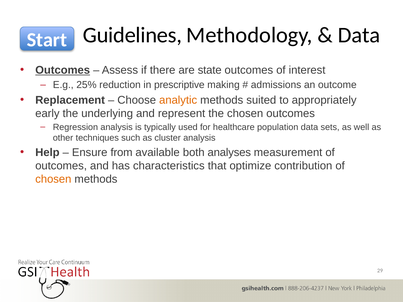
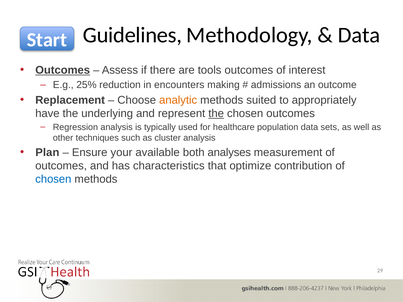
state: state -> tools
prescriptive: prescriptive -> encounters
early: early -> have
the at (216, 114) underline: none -> present
Help: Help -> Plan
from: from -> your
chosen at (53, 179) colour: orange -> blue
